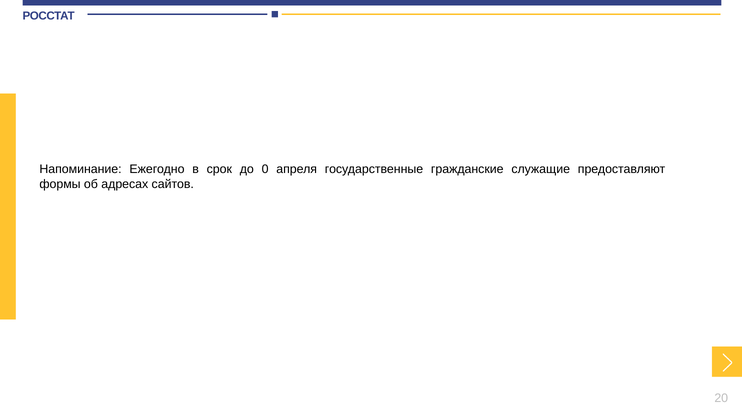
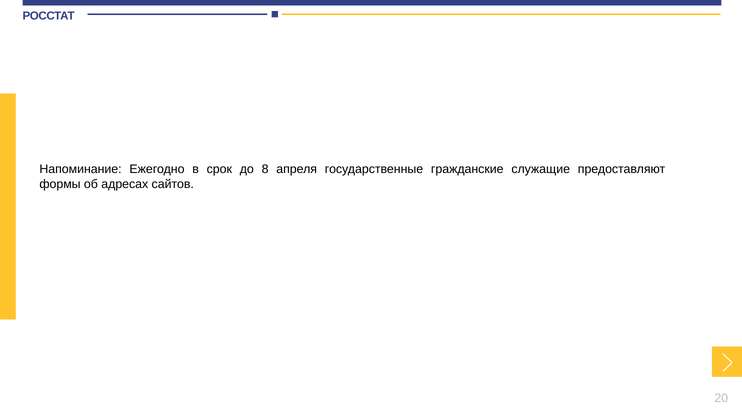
0: 0 -> 8
